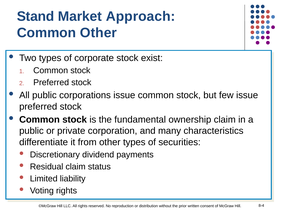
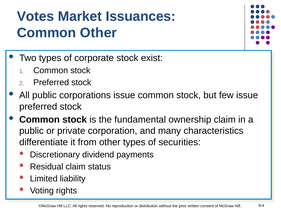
Stand: Stand -> Votes
Approach: Approach -> Issuances
